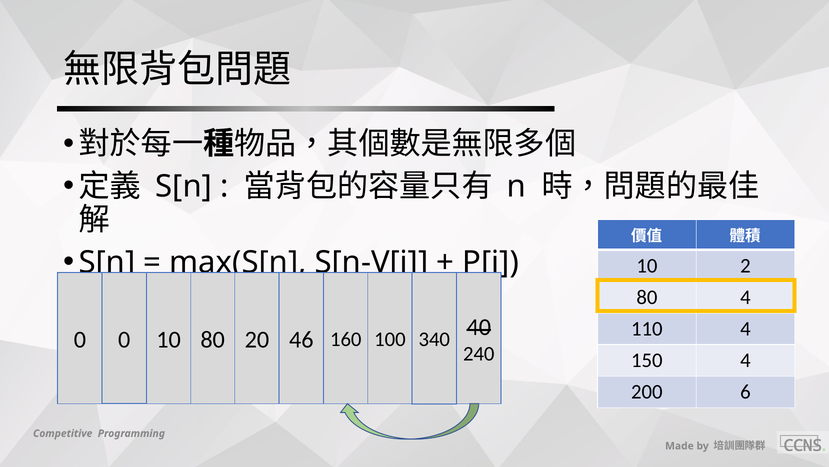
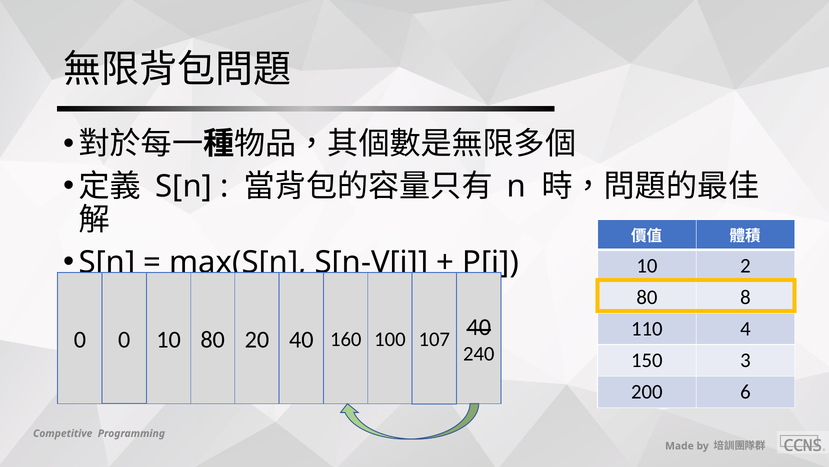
80 4: 4 -> 8
20 46: 46 -> 40
340: 340 -> 107
150 4: 4 -> 3
